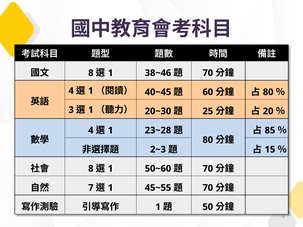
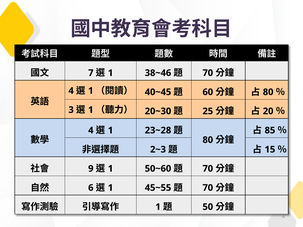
8 at (91, 73): 8 -> 7
8 at (91, 169): 8 -> 9
7: 7 -> 6
